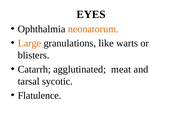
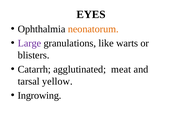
Large colour: orange -> purple
sycotic: sycotic -> yellow
Flatulence: Flatulence -> Ingrowing
